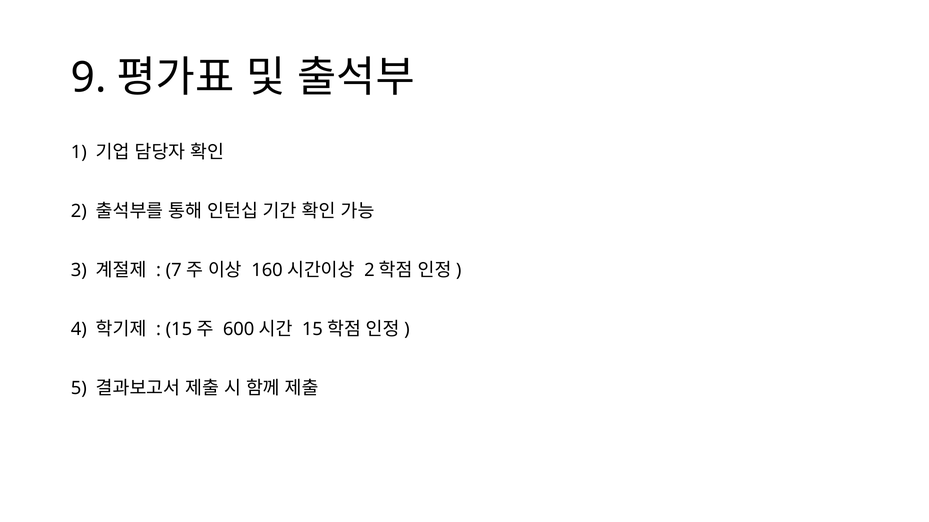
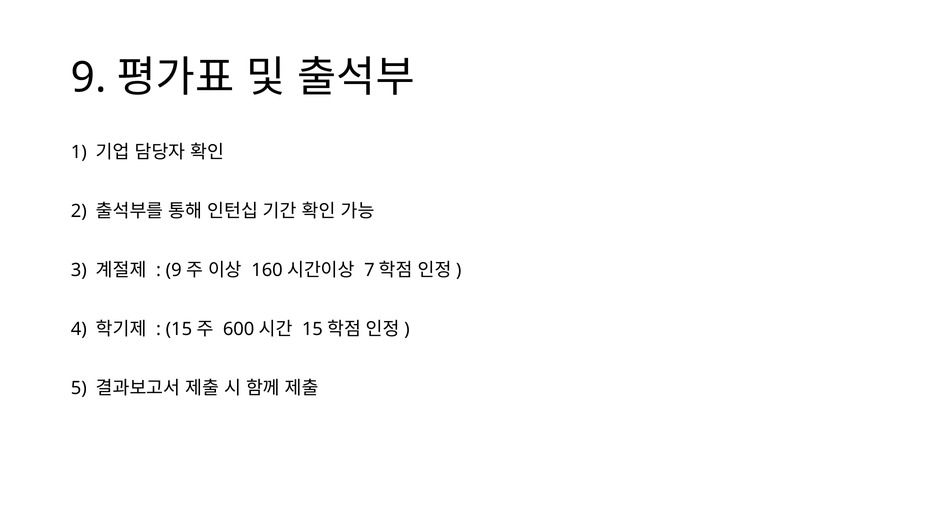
7 at (174, 270): 7 -> 9
2 at (369, 270): 2 -> 7
